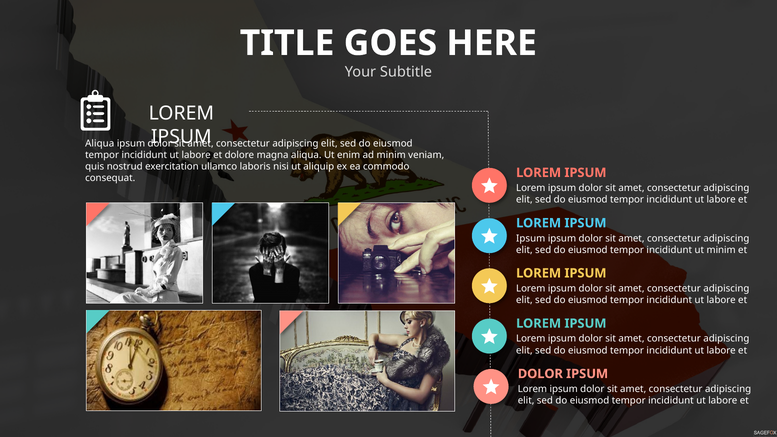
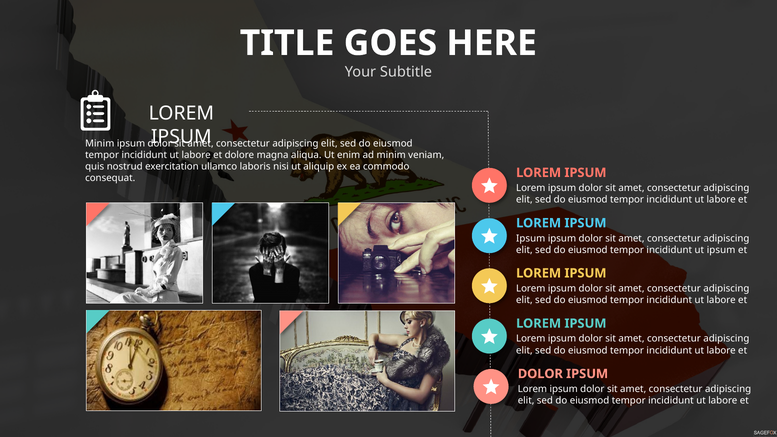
Aliqua at (100, 143): Aliqua -> Minim
ut minim: minim -> ipsum
